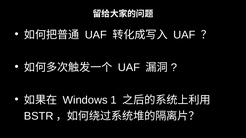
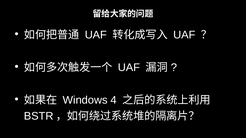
1: 1 -> 4
